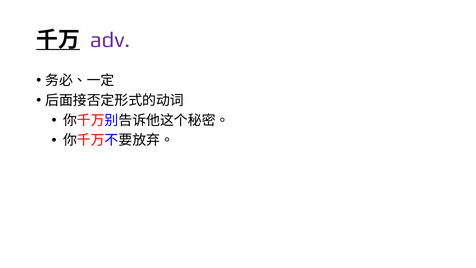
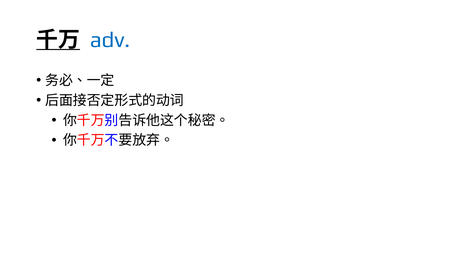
adv colour: purple -> blue
